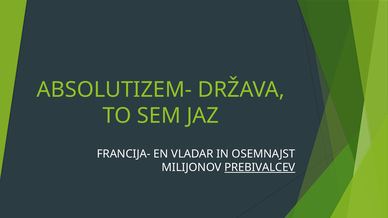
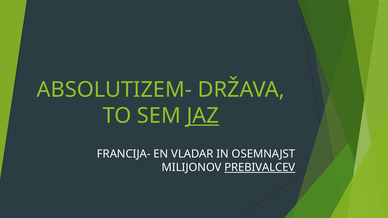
JAZ underline: none -> present
